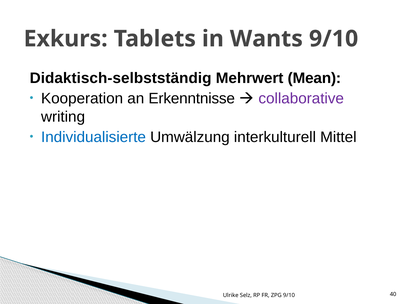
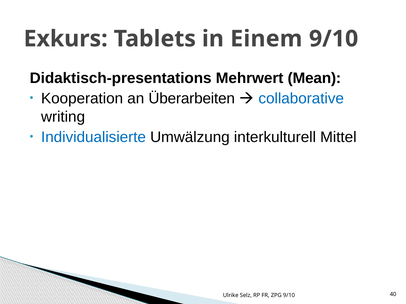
Wants: Wants -> Einem
Didaktisch-selbstständig: Didaktisch-selbstständig -> Didaktisch-presentations
Erkenntnisse: Erkenntnisse -> Überarbeiten
collaborative colour: purple -> blue
